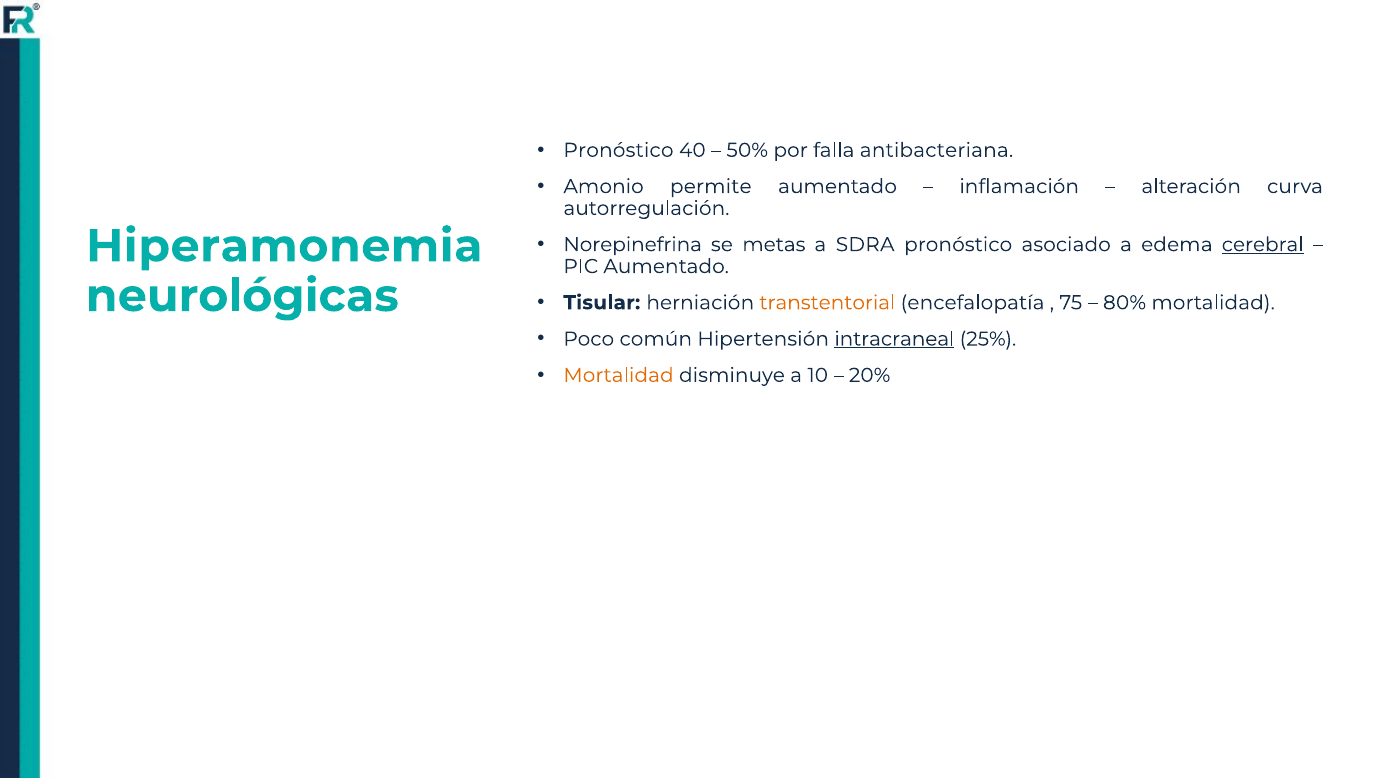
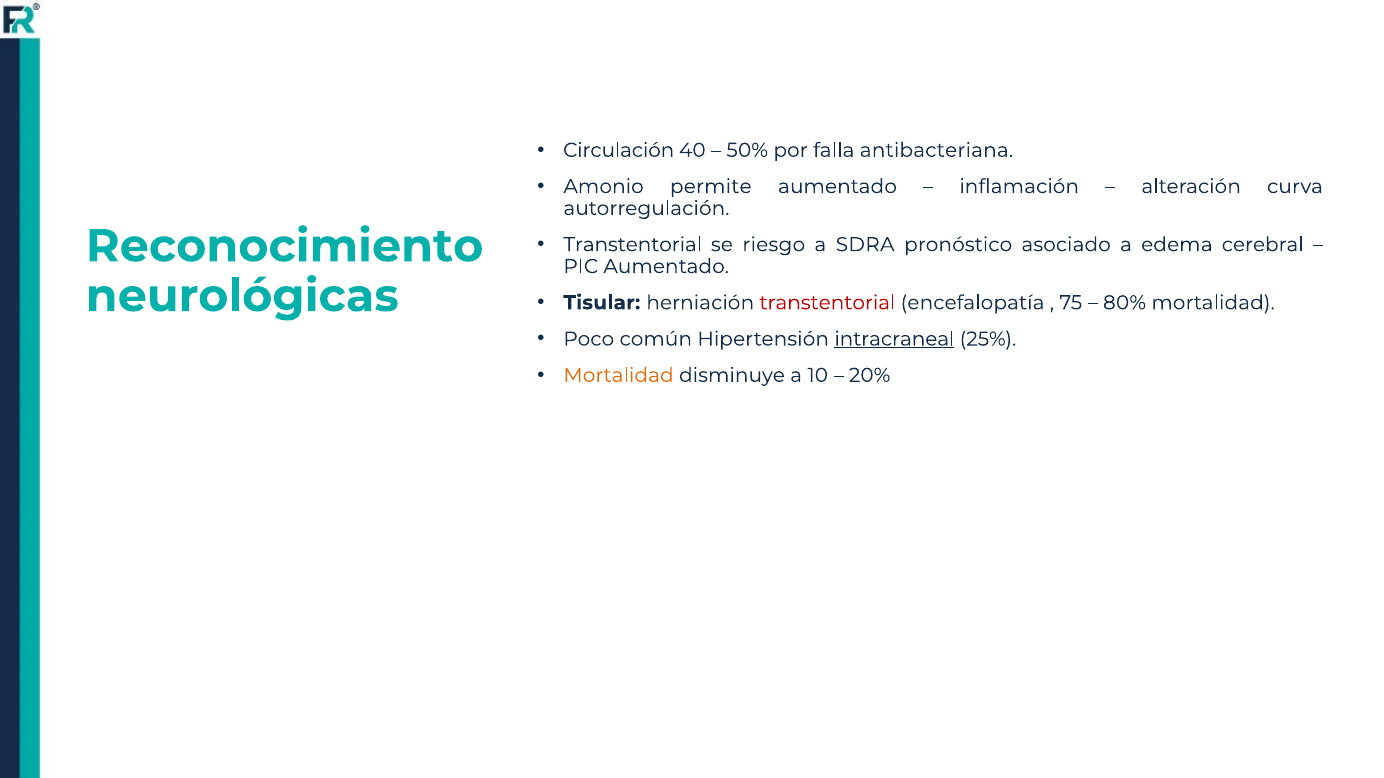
Pronóstico at (618, 150): Pronóstico -> Circulación
Norepinefrina at (633, 245): Norepinefrina -> Transtentorial
metas: metas -> riesgo
cerebral underline: present -> none
Hiperamonemia: Hiperamonemia -> Reconocimiento
transtentorial at (827, 303) colour: orange -> red
